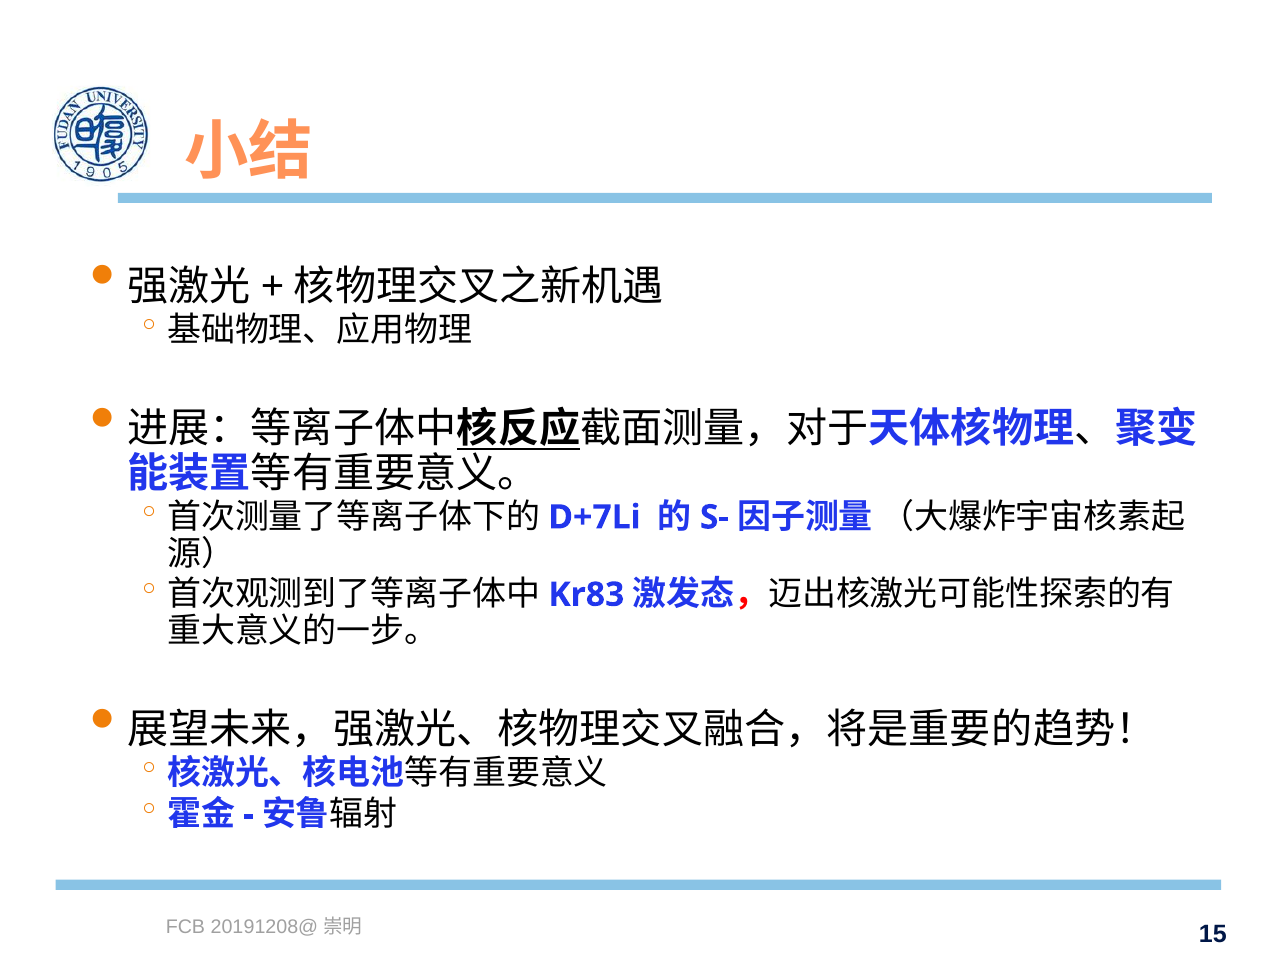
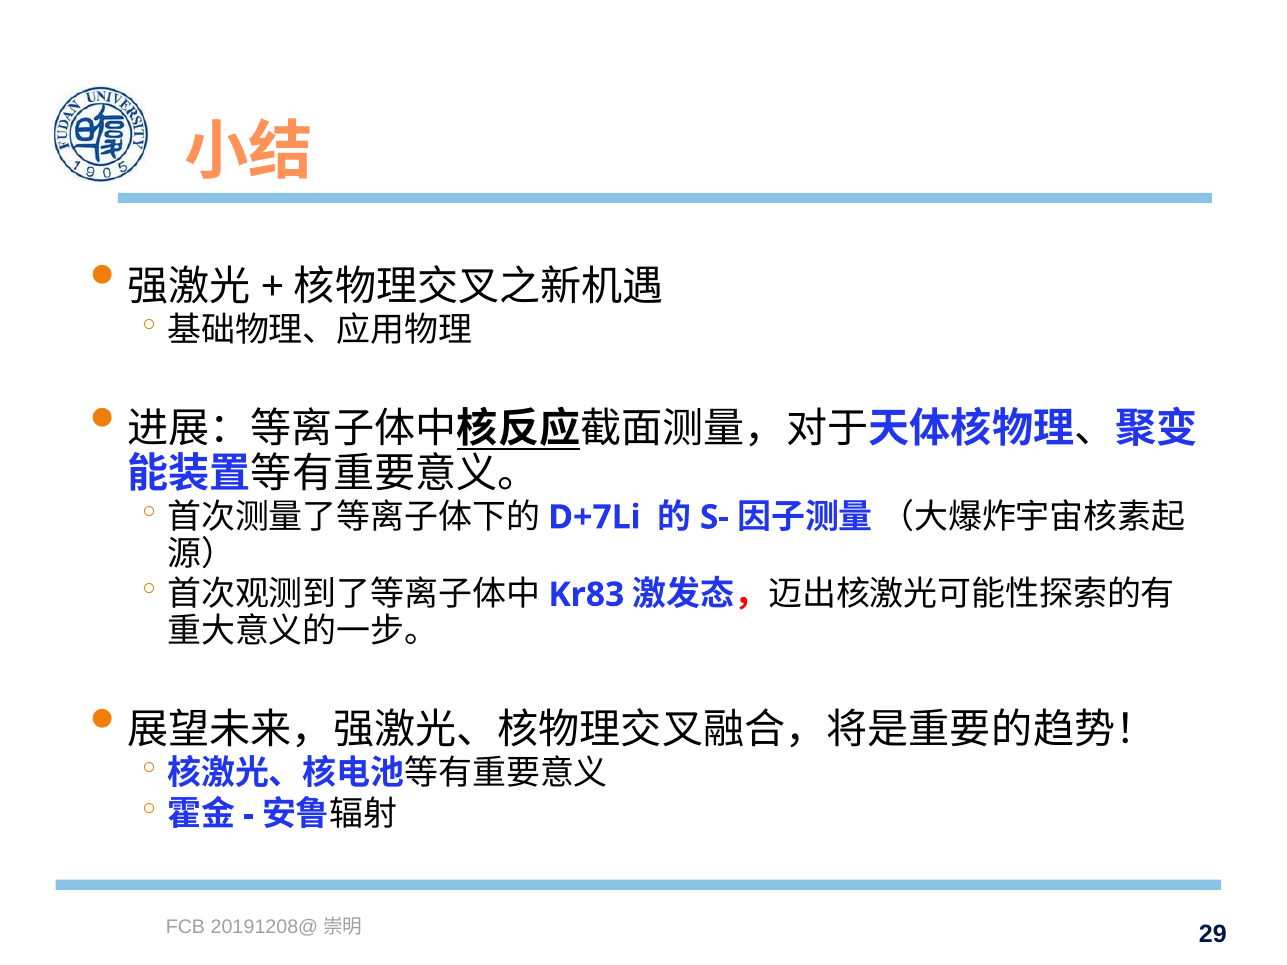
15: 15 -> 29
